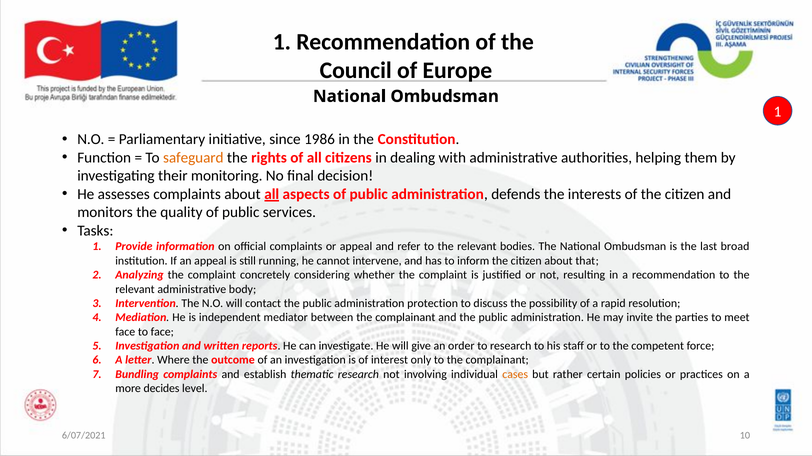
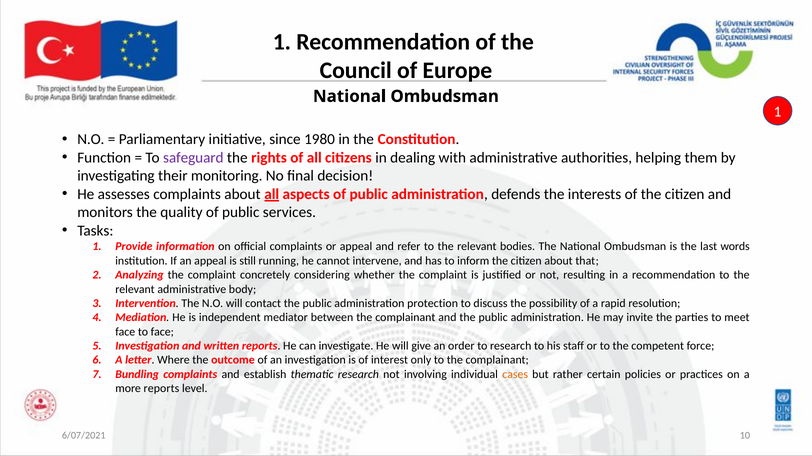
1986: 1986 -> 1980
safeguard colour: orange -> purple
broad: broad -> words
more decides: decides -> reports
